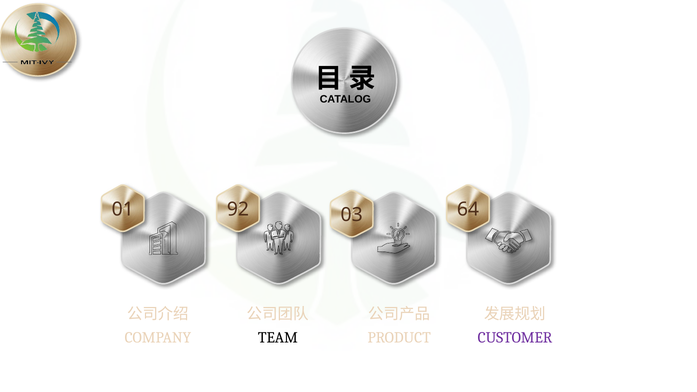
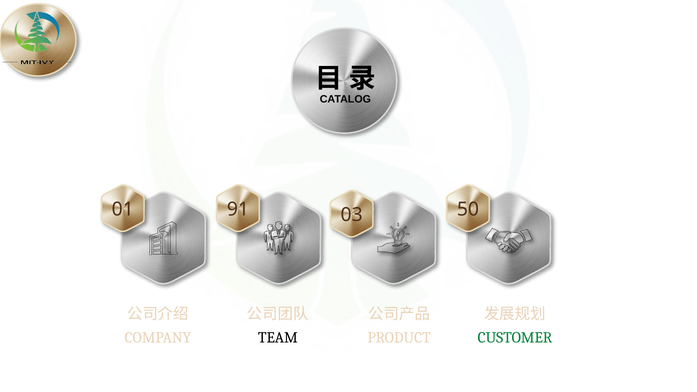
92: 92 -> 91
64: 64 -> 50
CUSTOMER colour: purple -> green
